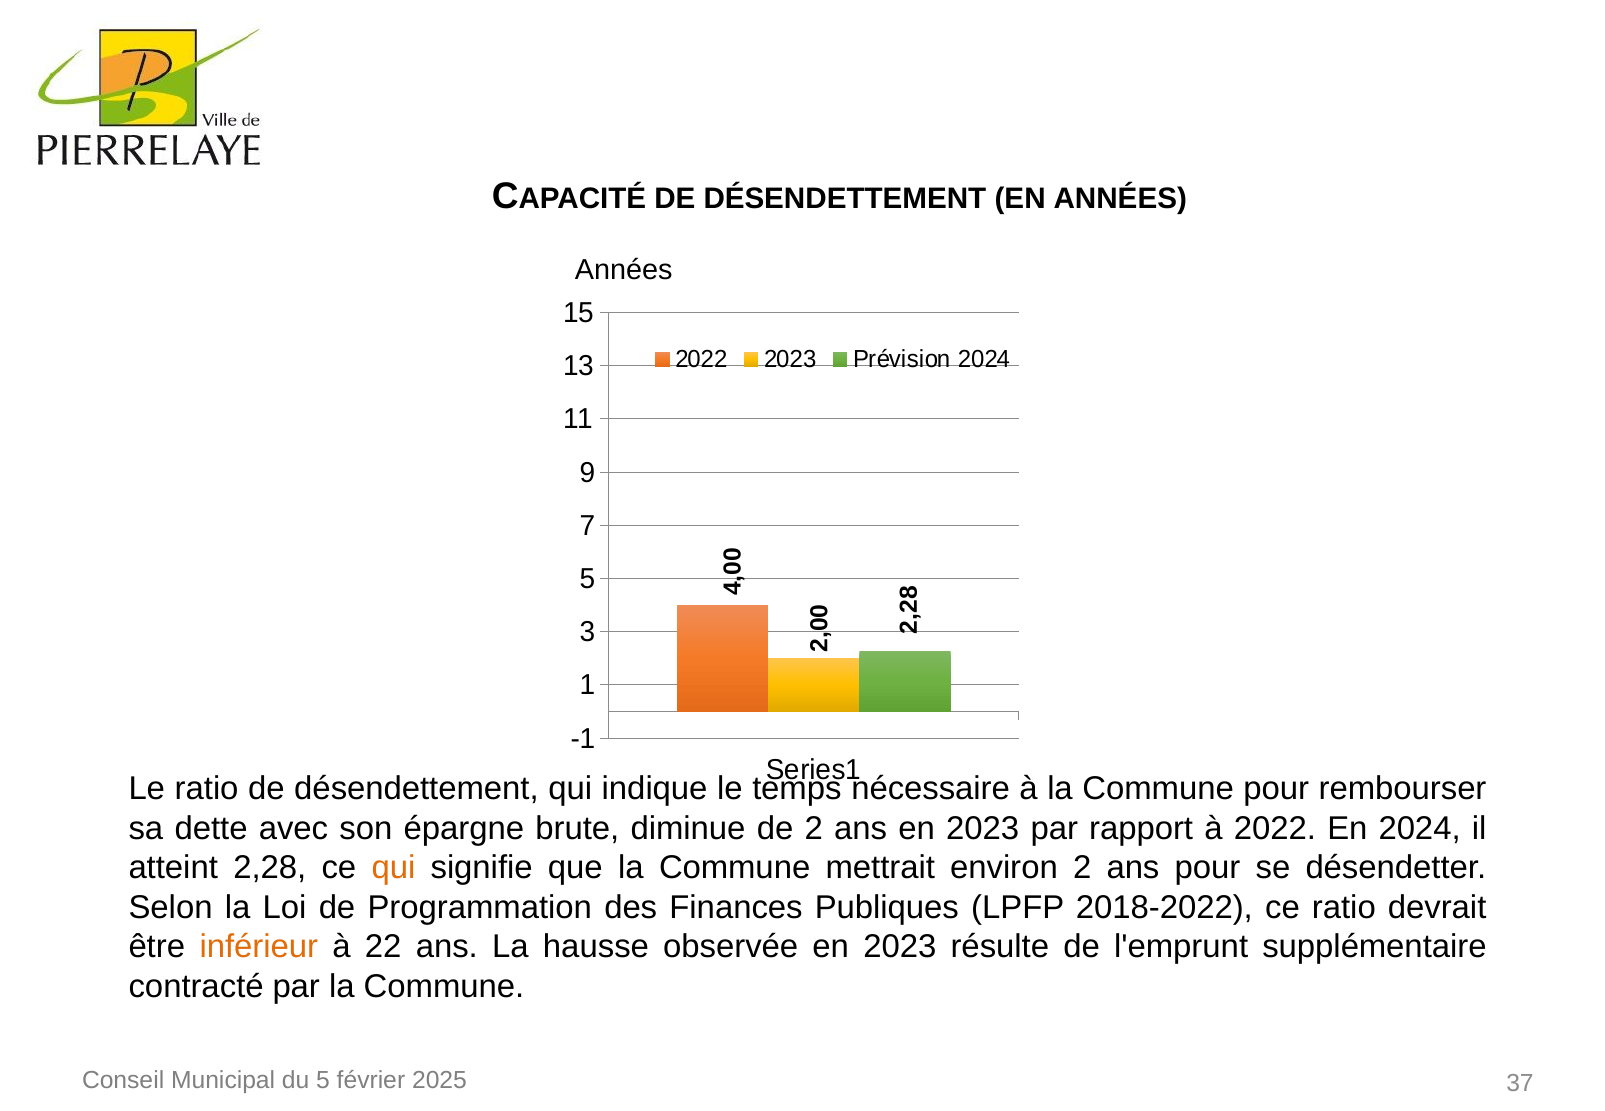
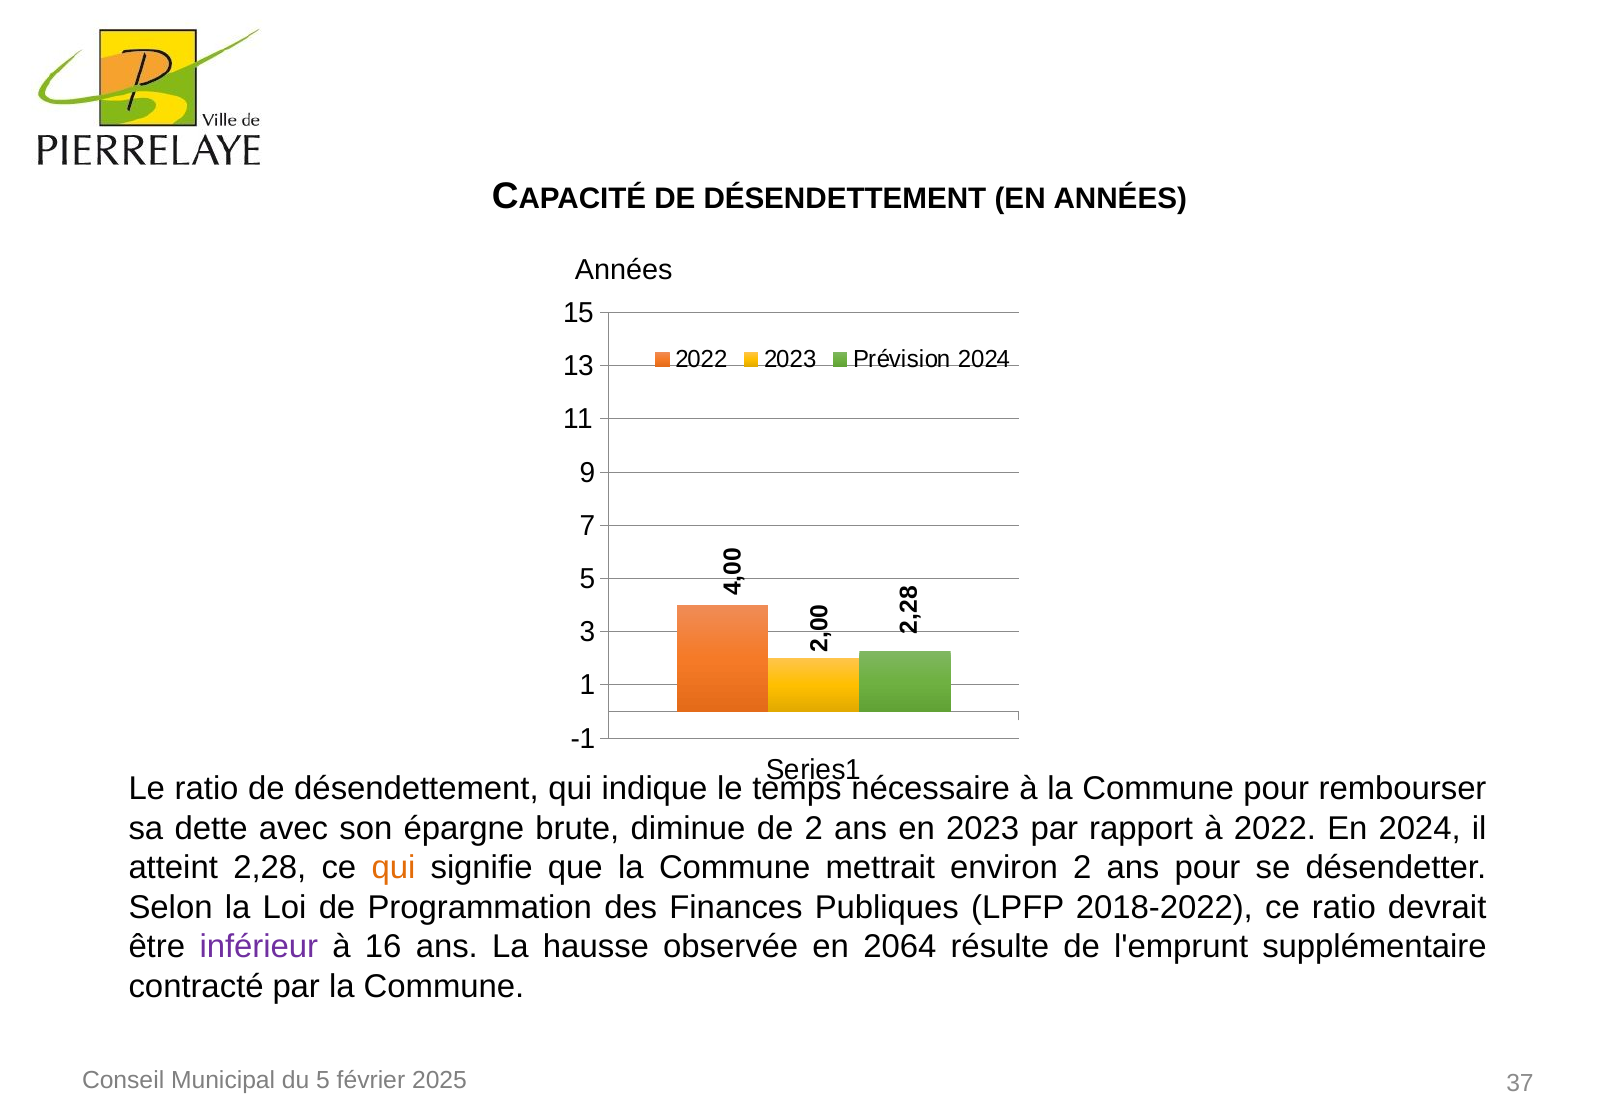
inférieur colour: orange -> purple
22: 22 -> 16
observée en 2023: 2023 -> 2064
